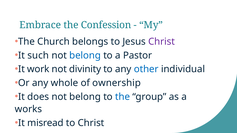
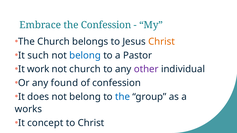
Christ at (162, 42) colour: purple -> orange
not divinity: divinity -> church
other colour: blue -> purple
whole: whole -> found
of ownership: ownership -> confession
misread: misread -> concept
